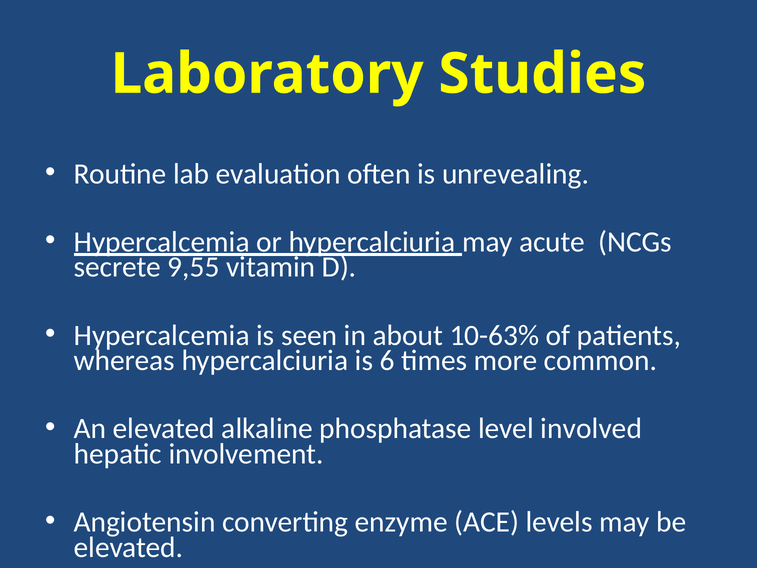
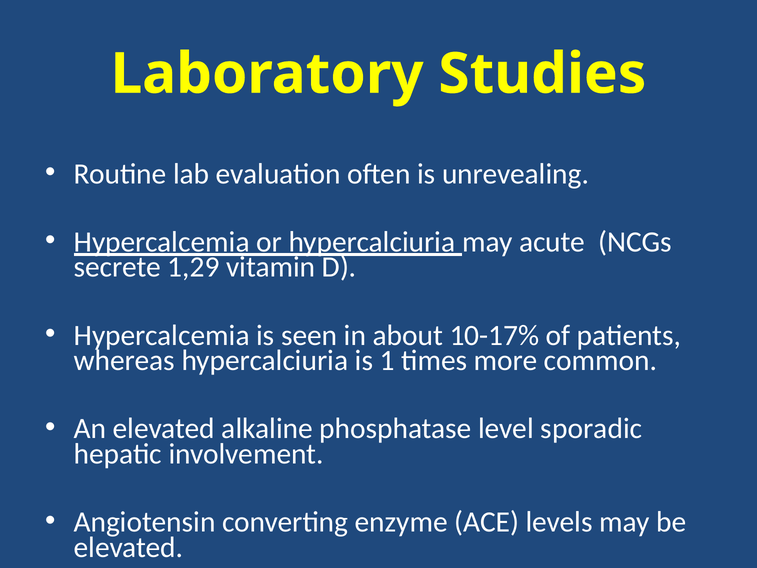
9,55: 9,55 -> 1,29
10-63%: 10-63% -> 10-17%
6: 6 -> 1
involved: involved -> sporadic
